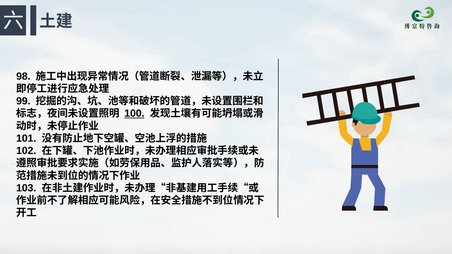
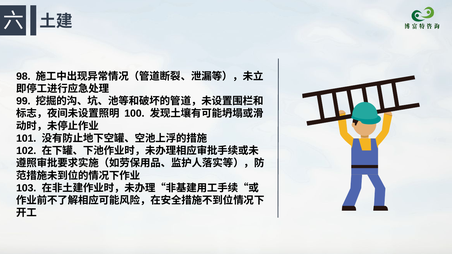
100 underline: present -> none
